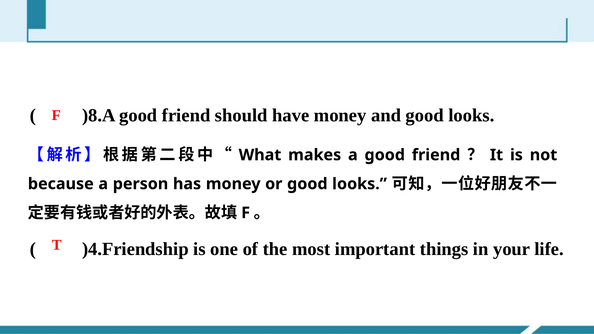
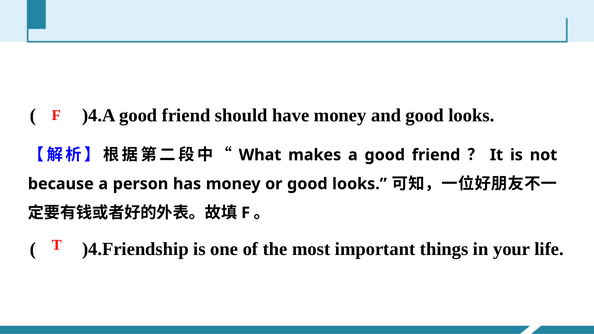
)8.A: )8.A -> )4.A
